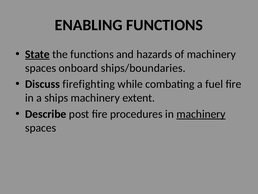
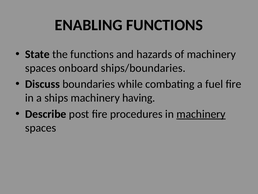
State underline: present -> none
firefighting: firefighting -> boundaries
extent: extent -> having
